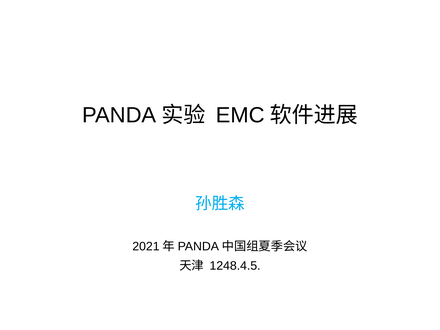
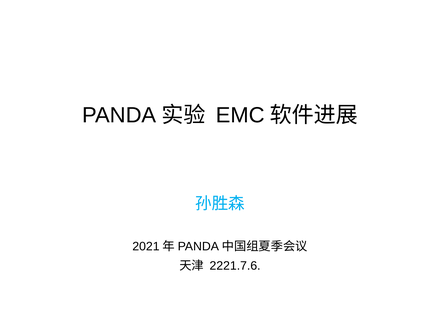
1248.4.5: 1248.4.5 -> 2221.7.6
